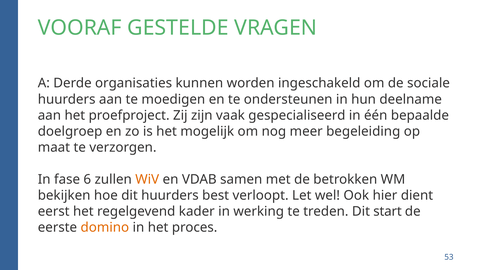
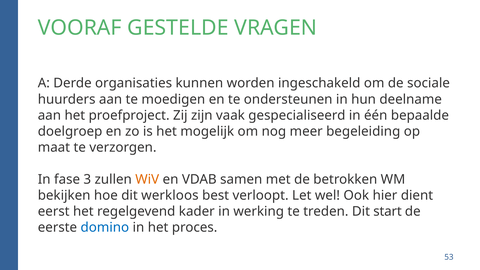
6: 6 -> 3
dit huurders: huurders -> werkloos
domino colour: orange -> blue
